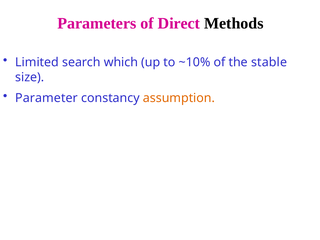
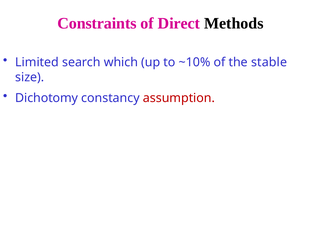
Parameters: Parameters -> Constraints
Parameter: Parameter -> Dichotomy
assumption colour: orange -> red
